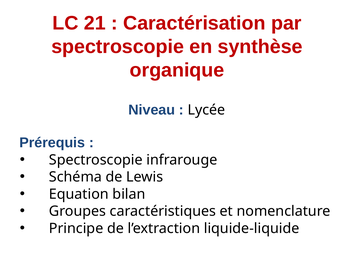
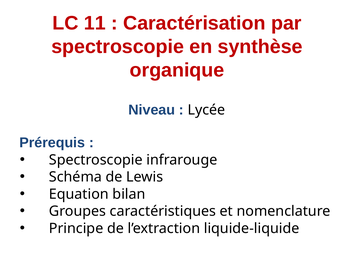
21: 21 -> 11
